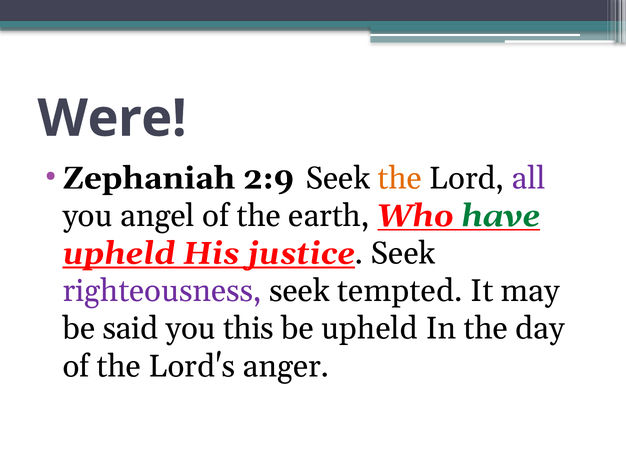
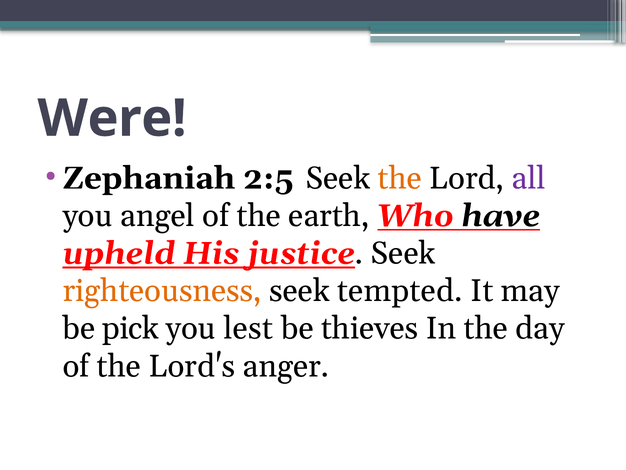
2:9: 2:9 -> 2:5
have colour: green -> black
righteousness colour: purple -> orange
said: said -> pick
this: this -> lest
be upheld: upheld -> thieves
